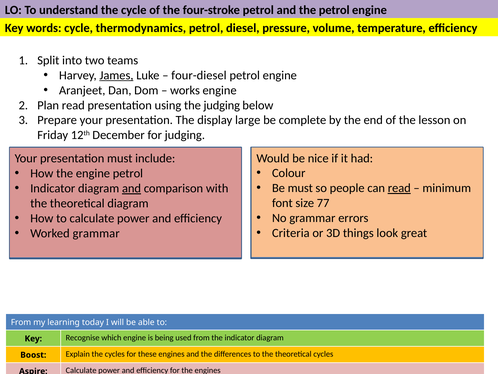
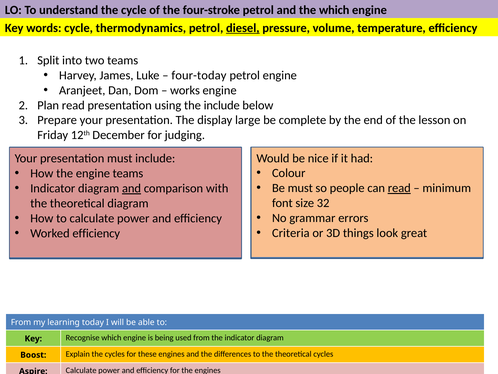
the petrol: petrol -> which
diesel underline: none -> present
James underline: present -> none
four-diesel: four-diesel -> four-today
the judging: judging -> include
engine petrol: petrol -> teams
77: 77 -> 32
Worked grammar: grammar -> efficiency
